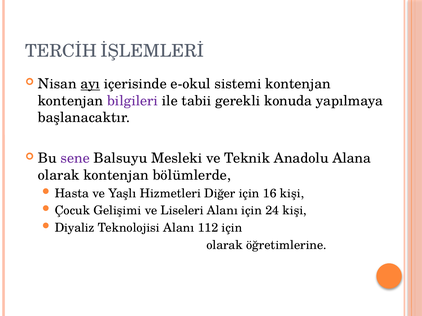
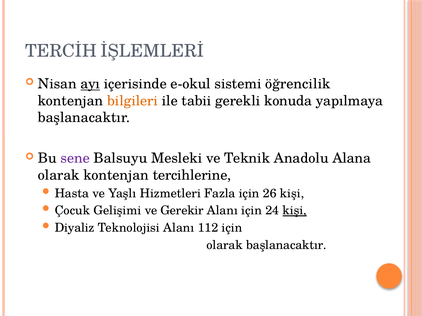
sistemi kontenjan: kontenjan -> öğrencilik
bilgileri colour: purple -> orange
bölümlerde: bölümlerde -> tercihlerine
Diğer: Diğer -> Fazla
16: 16 -> 26
Liseleri: Liseleri -> Gerekir
kişi at (295, 211) underline: none -> present
olarak öğretimlerine: öğretimlerine -> başlanacaktır
